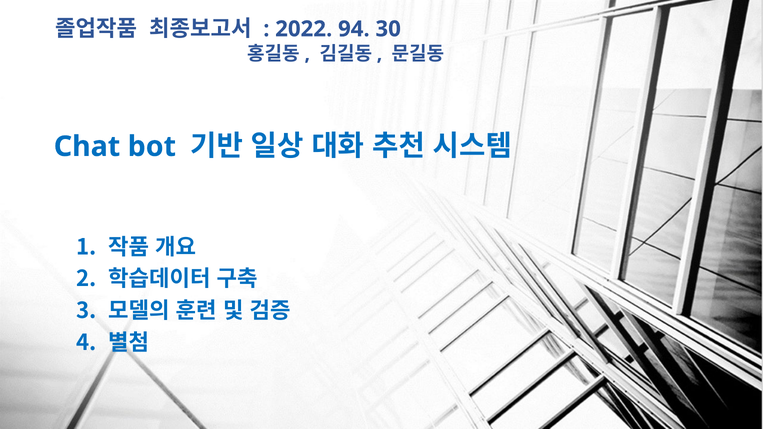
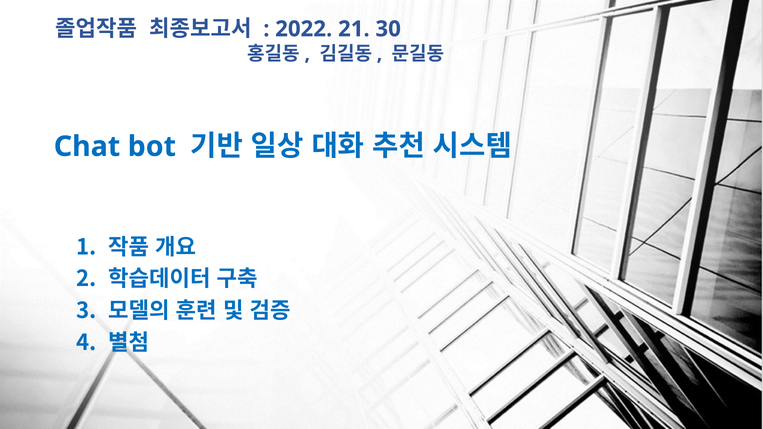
94: 94 -> 21
